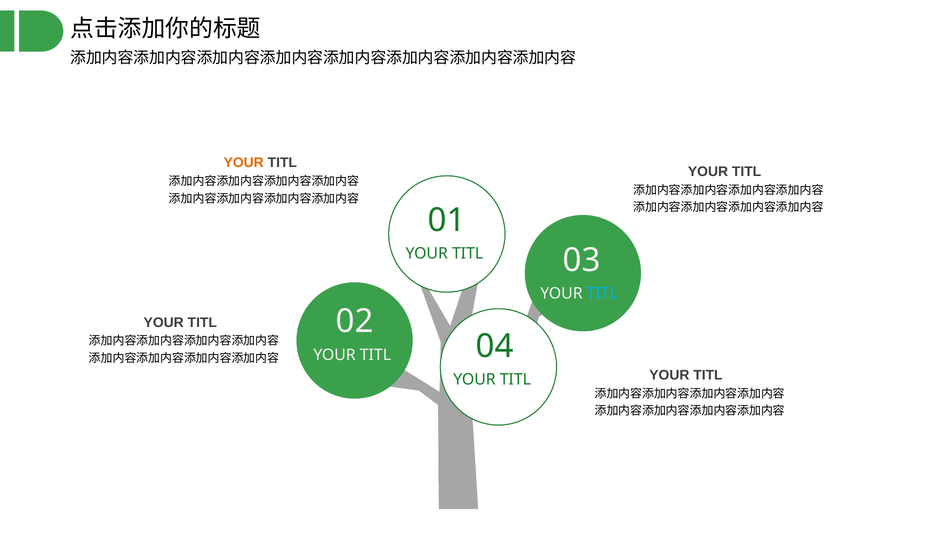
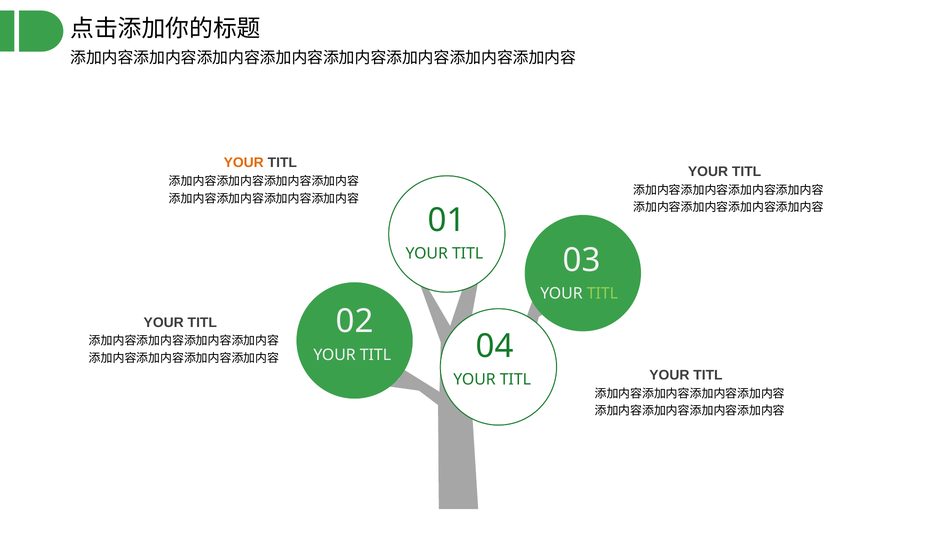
TITL at (602, 293) colour: light blue -> light green
